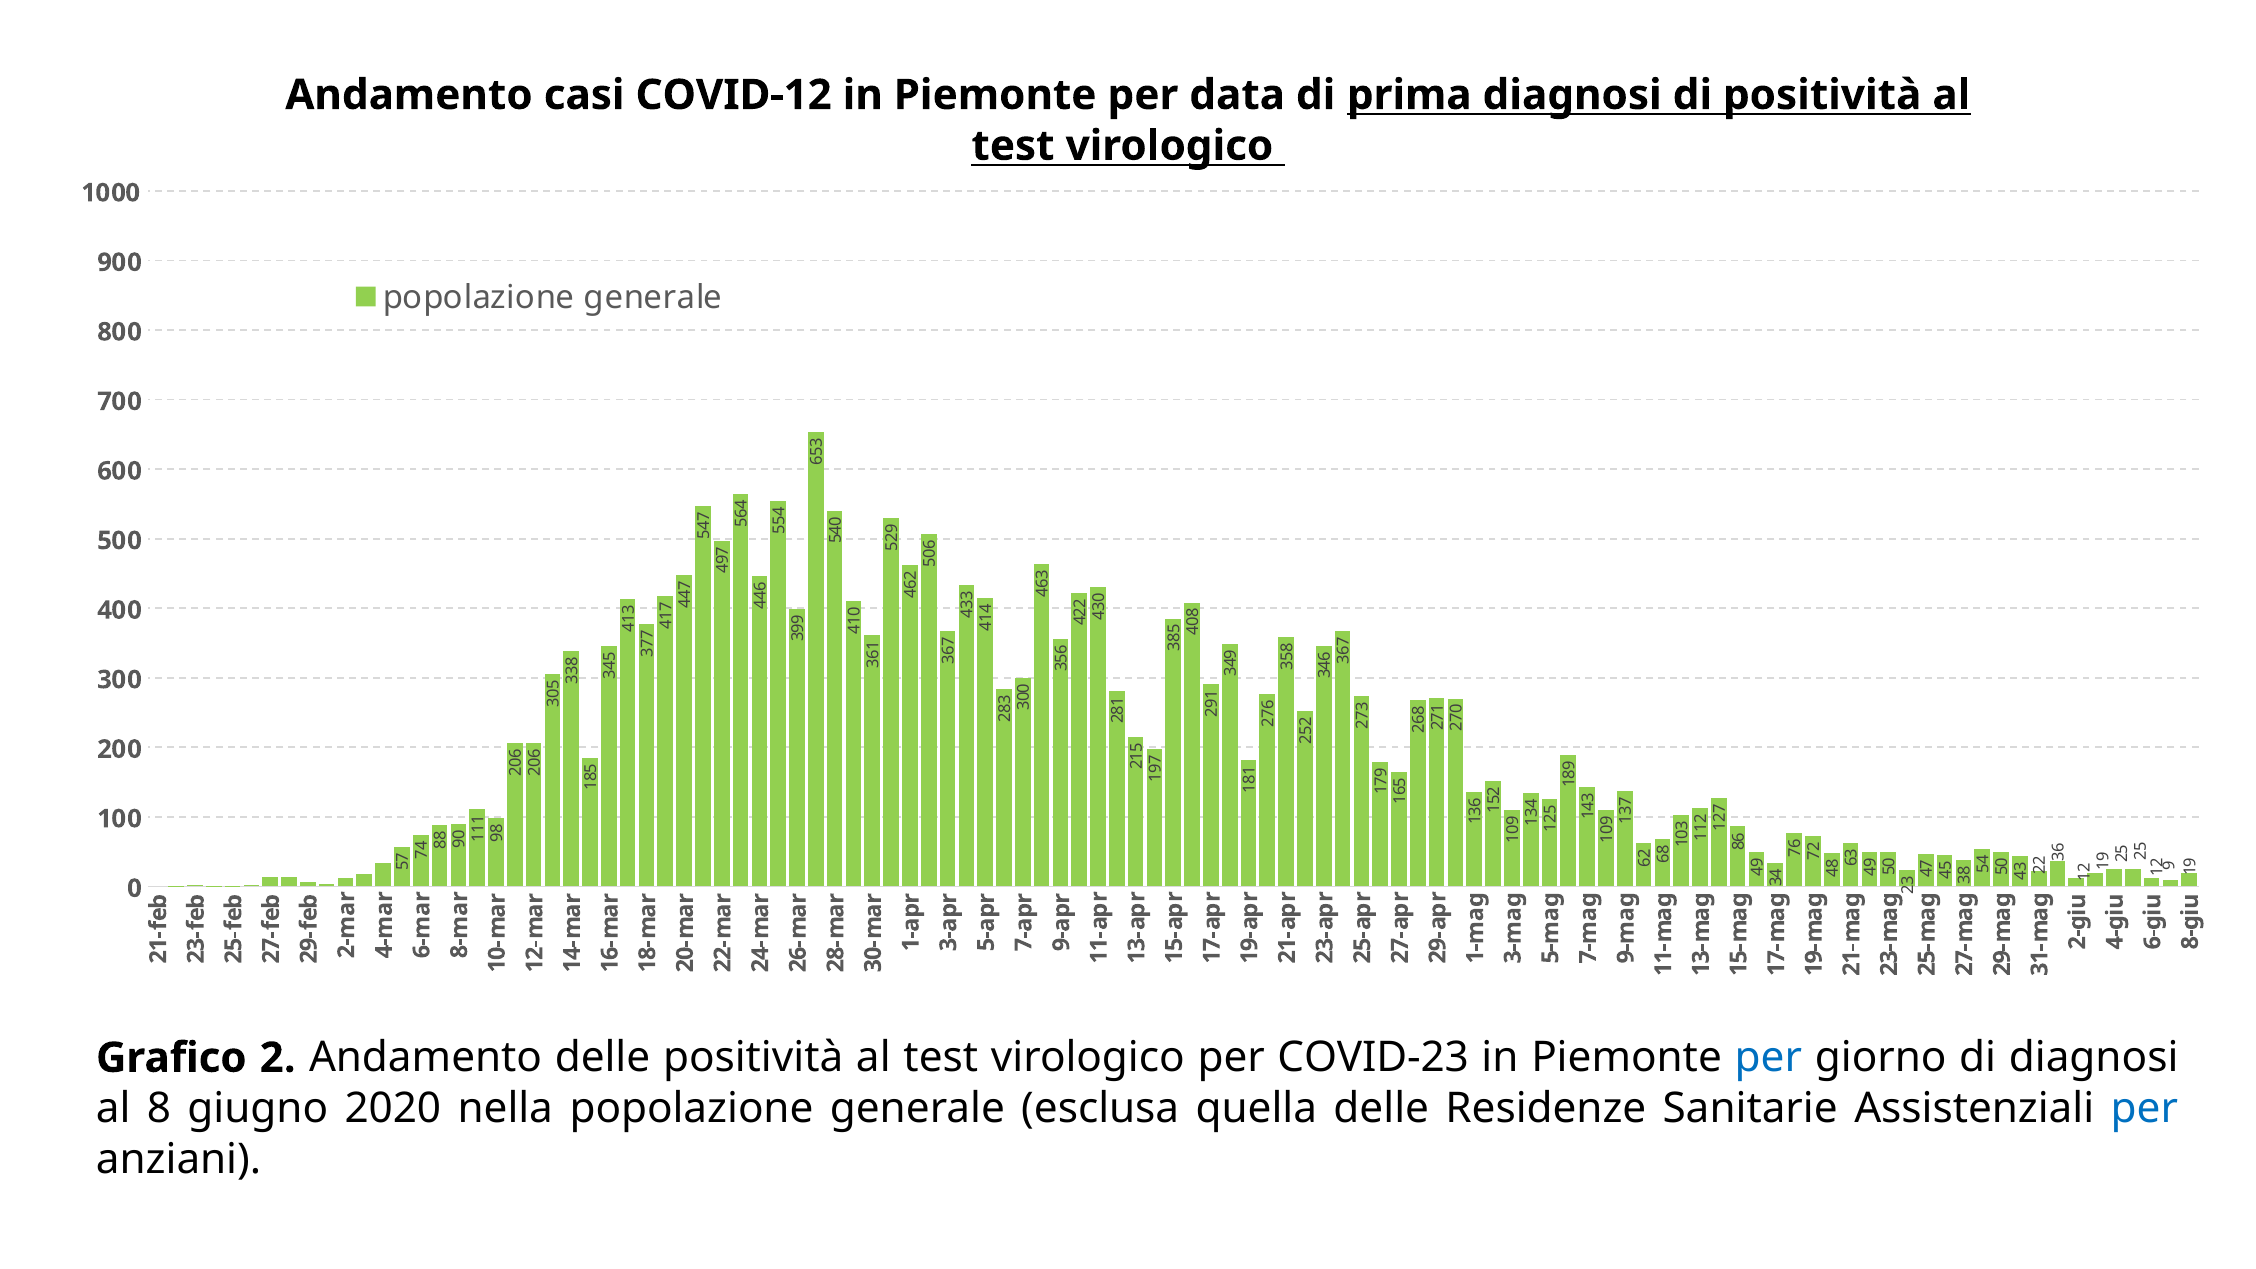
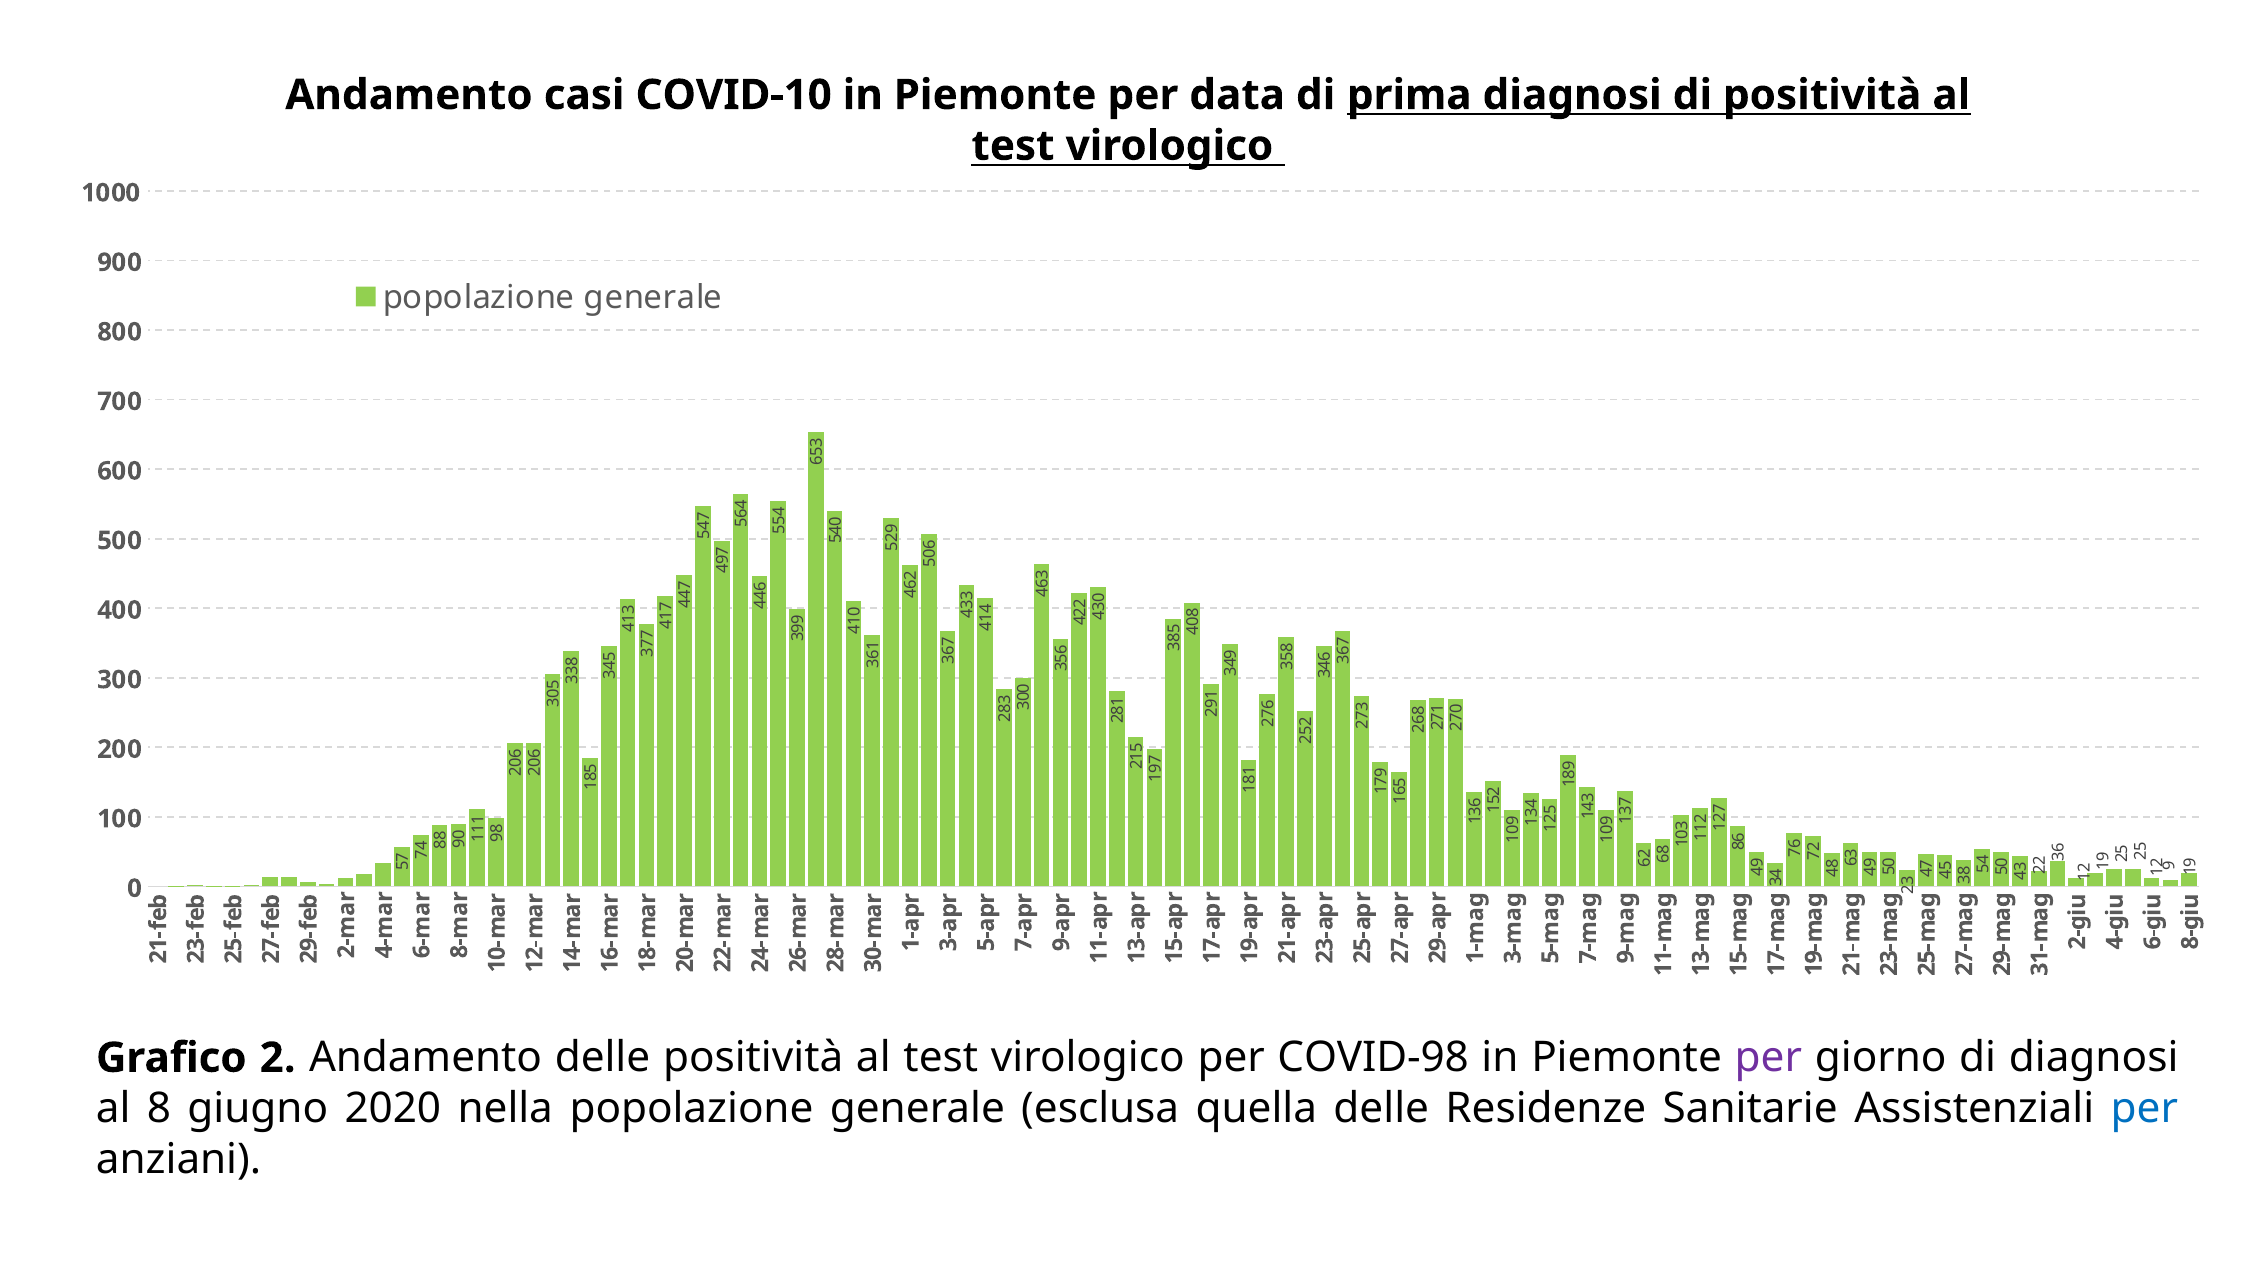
COVID-12: COVID-12 -> COVID-10
COVID-23: COVID-23 -> COVID-98
per at (1768, 1058) colour: blue -> purple
